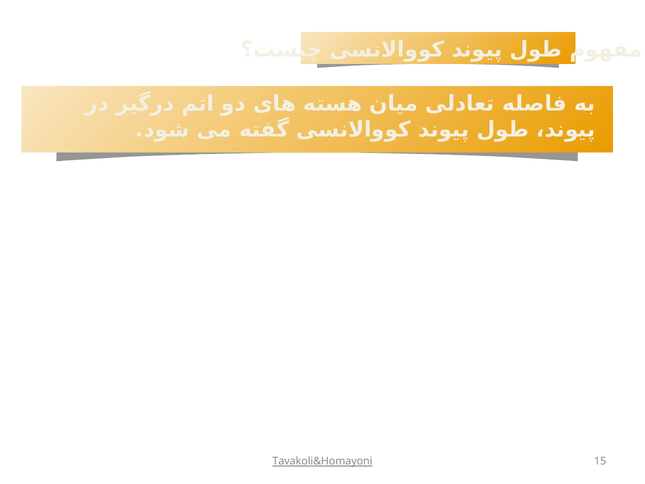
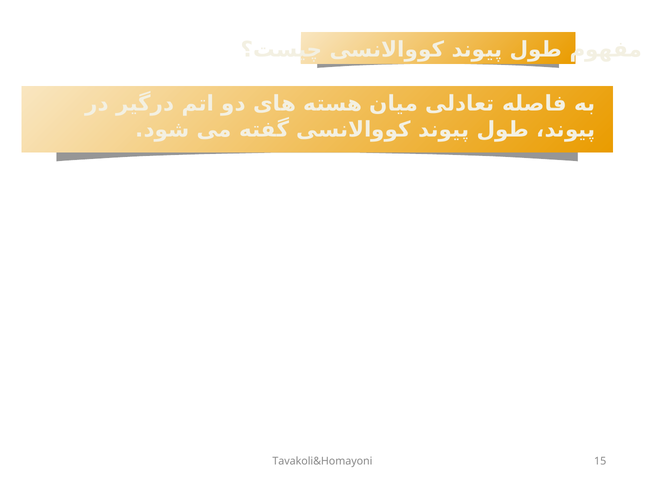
Tavakoli&Homayoni underline: present -> none
